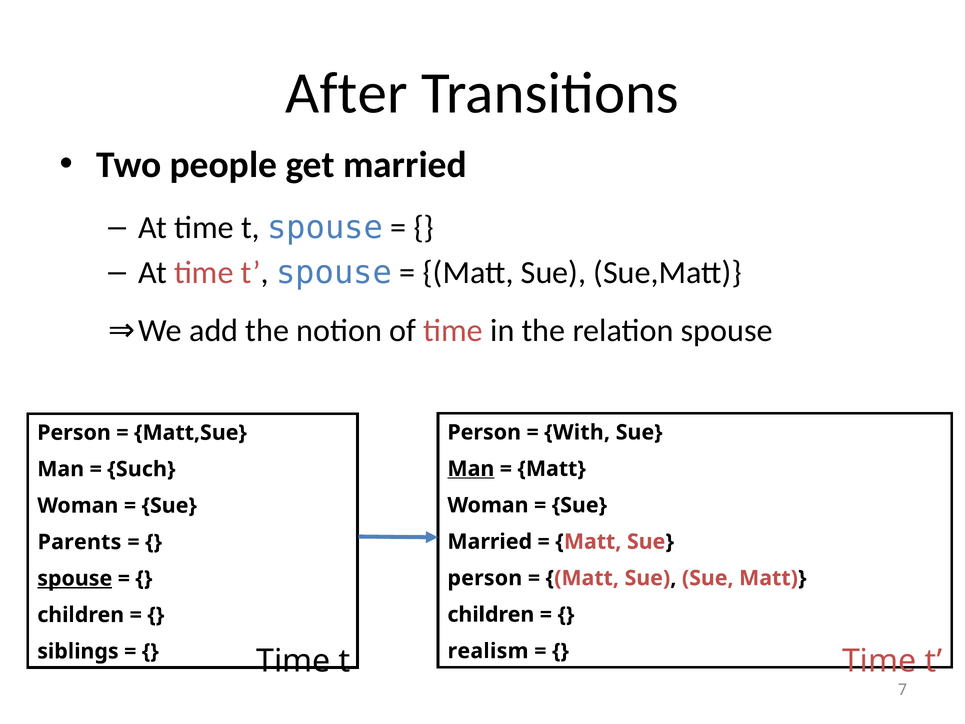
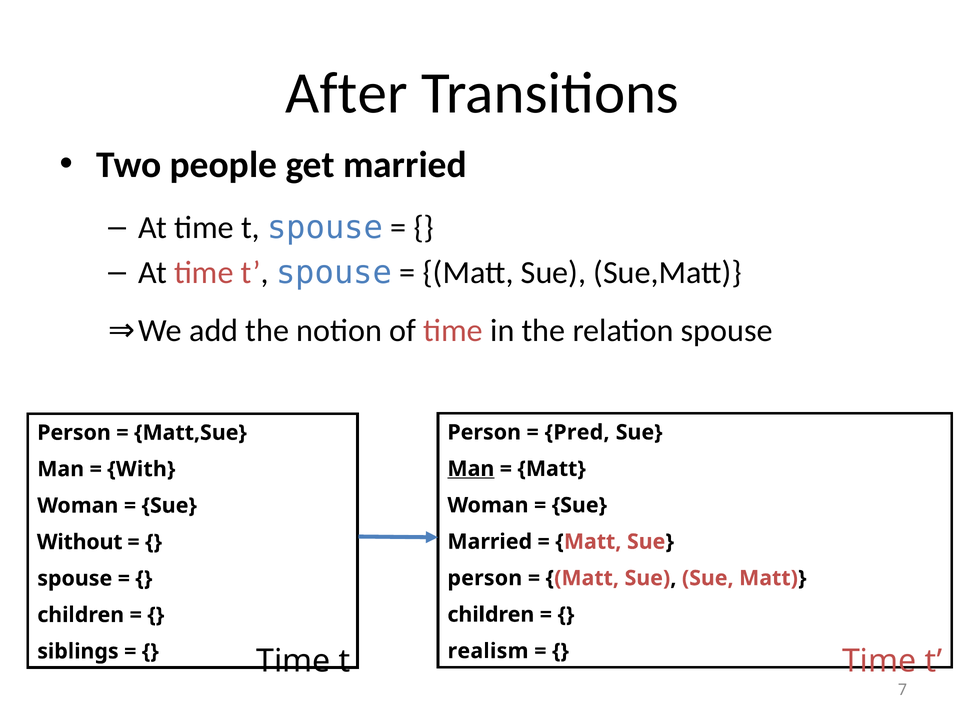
With: With -> Pred
Such: Such -> With
Parents: Parents -> Without
spouse at (75, 578) underline: present -> none
